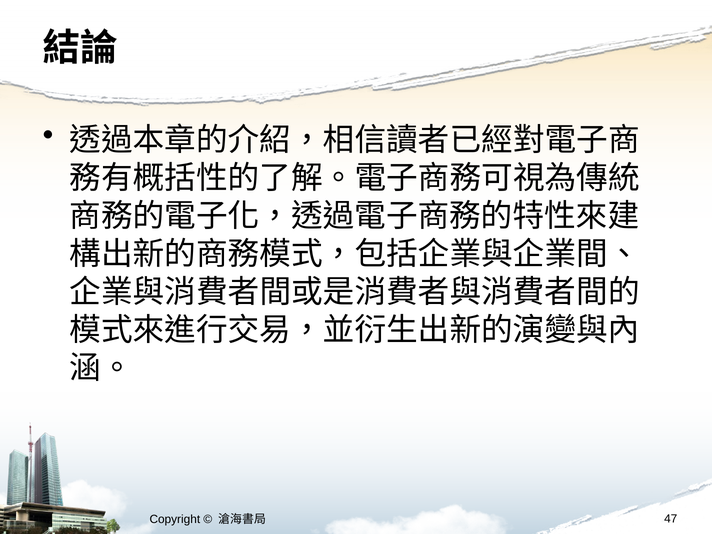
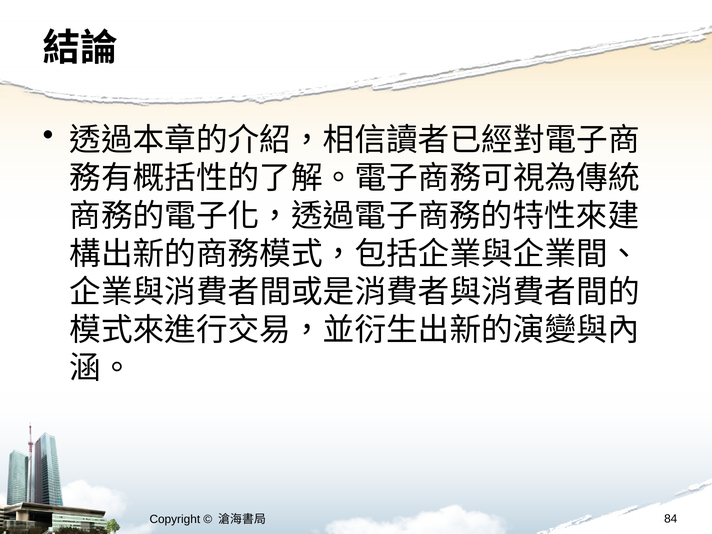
47: 47 -> 84
